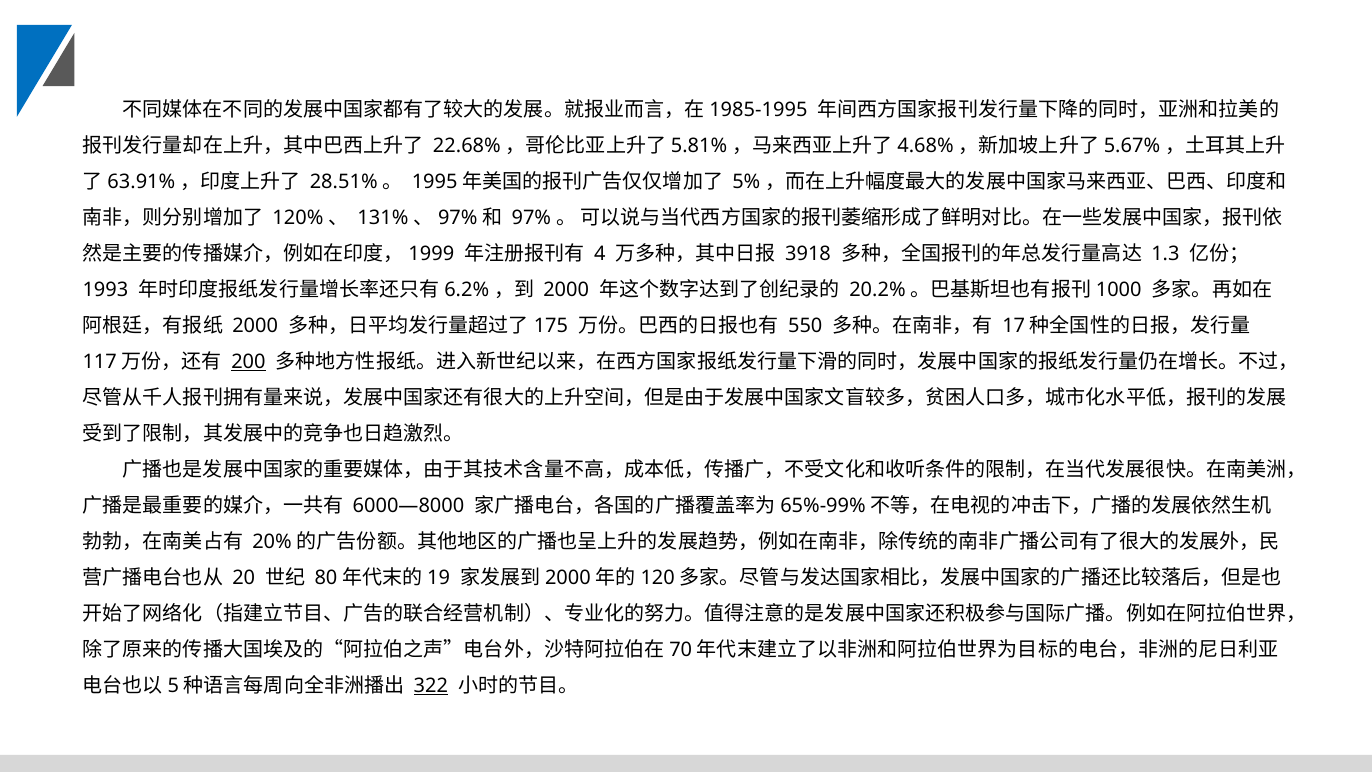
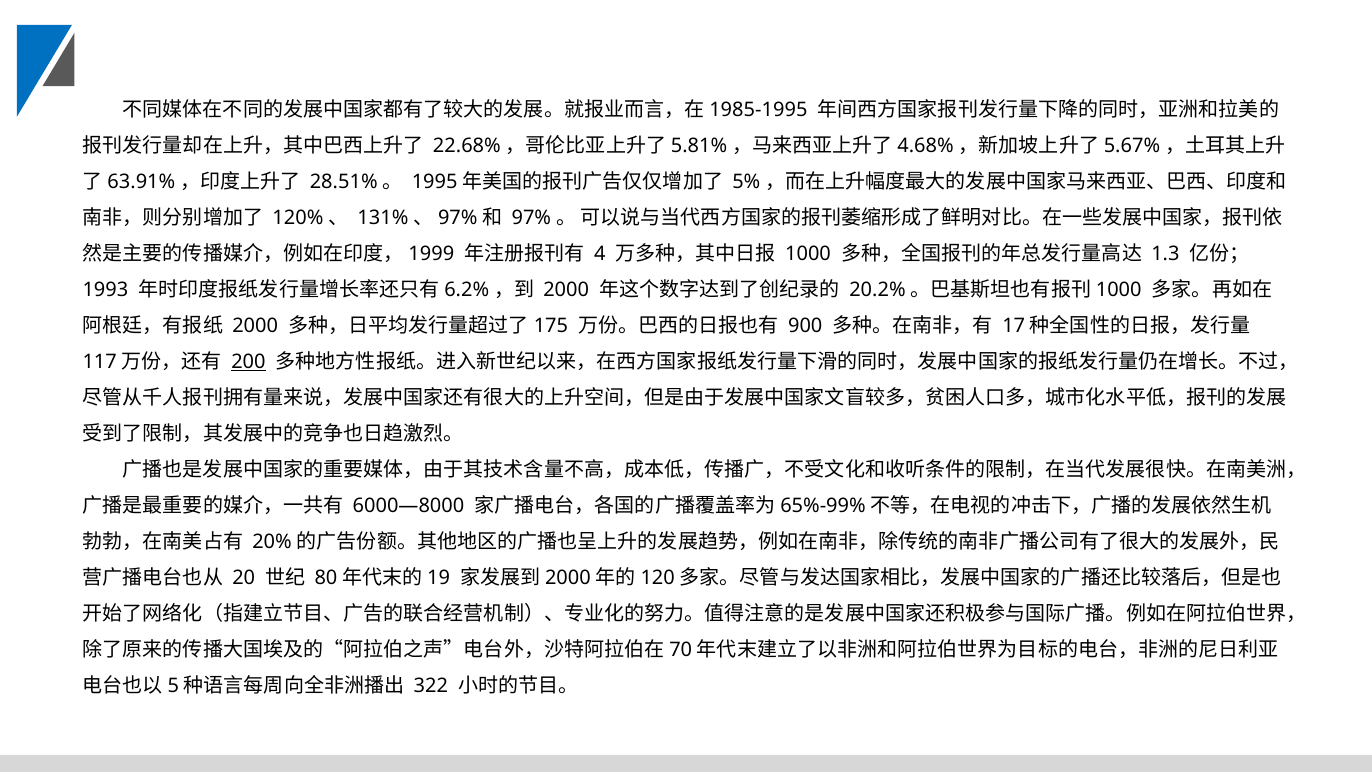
3918: 3918 -> 1000
550: 550 -> 900
322 underline: present -> none
